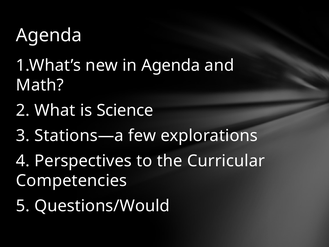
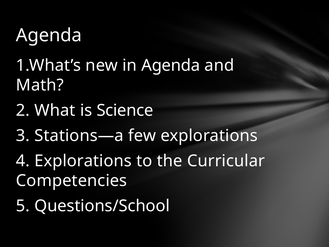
4 Perspectives: Perspectives -> Explorations
Questions/Would: Questions/Would -> Questions/School
